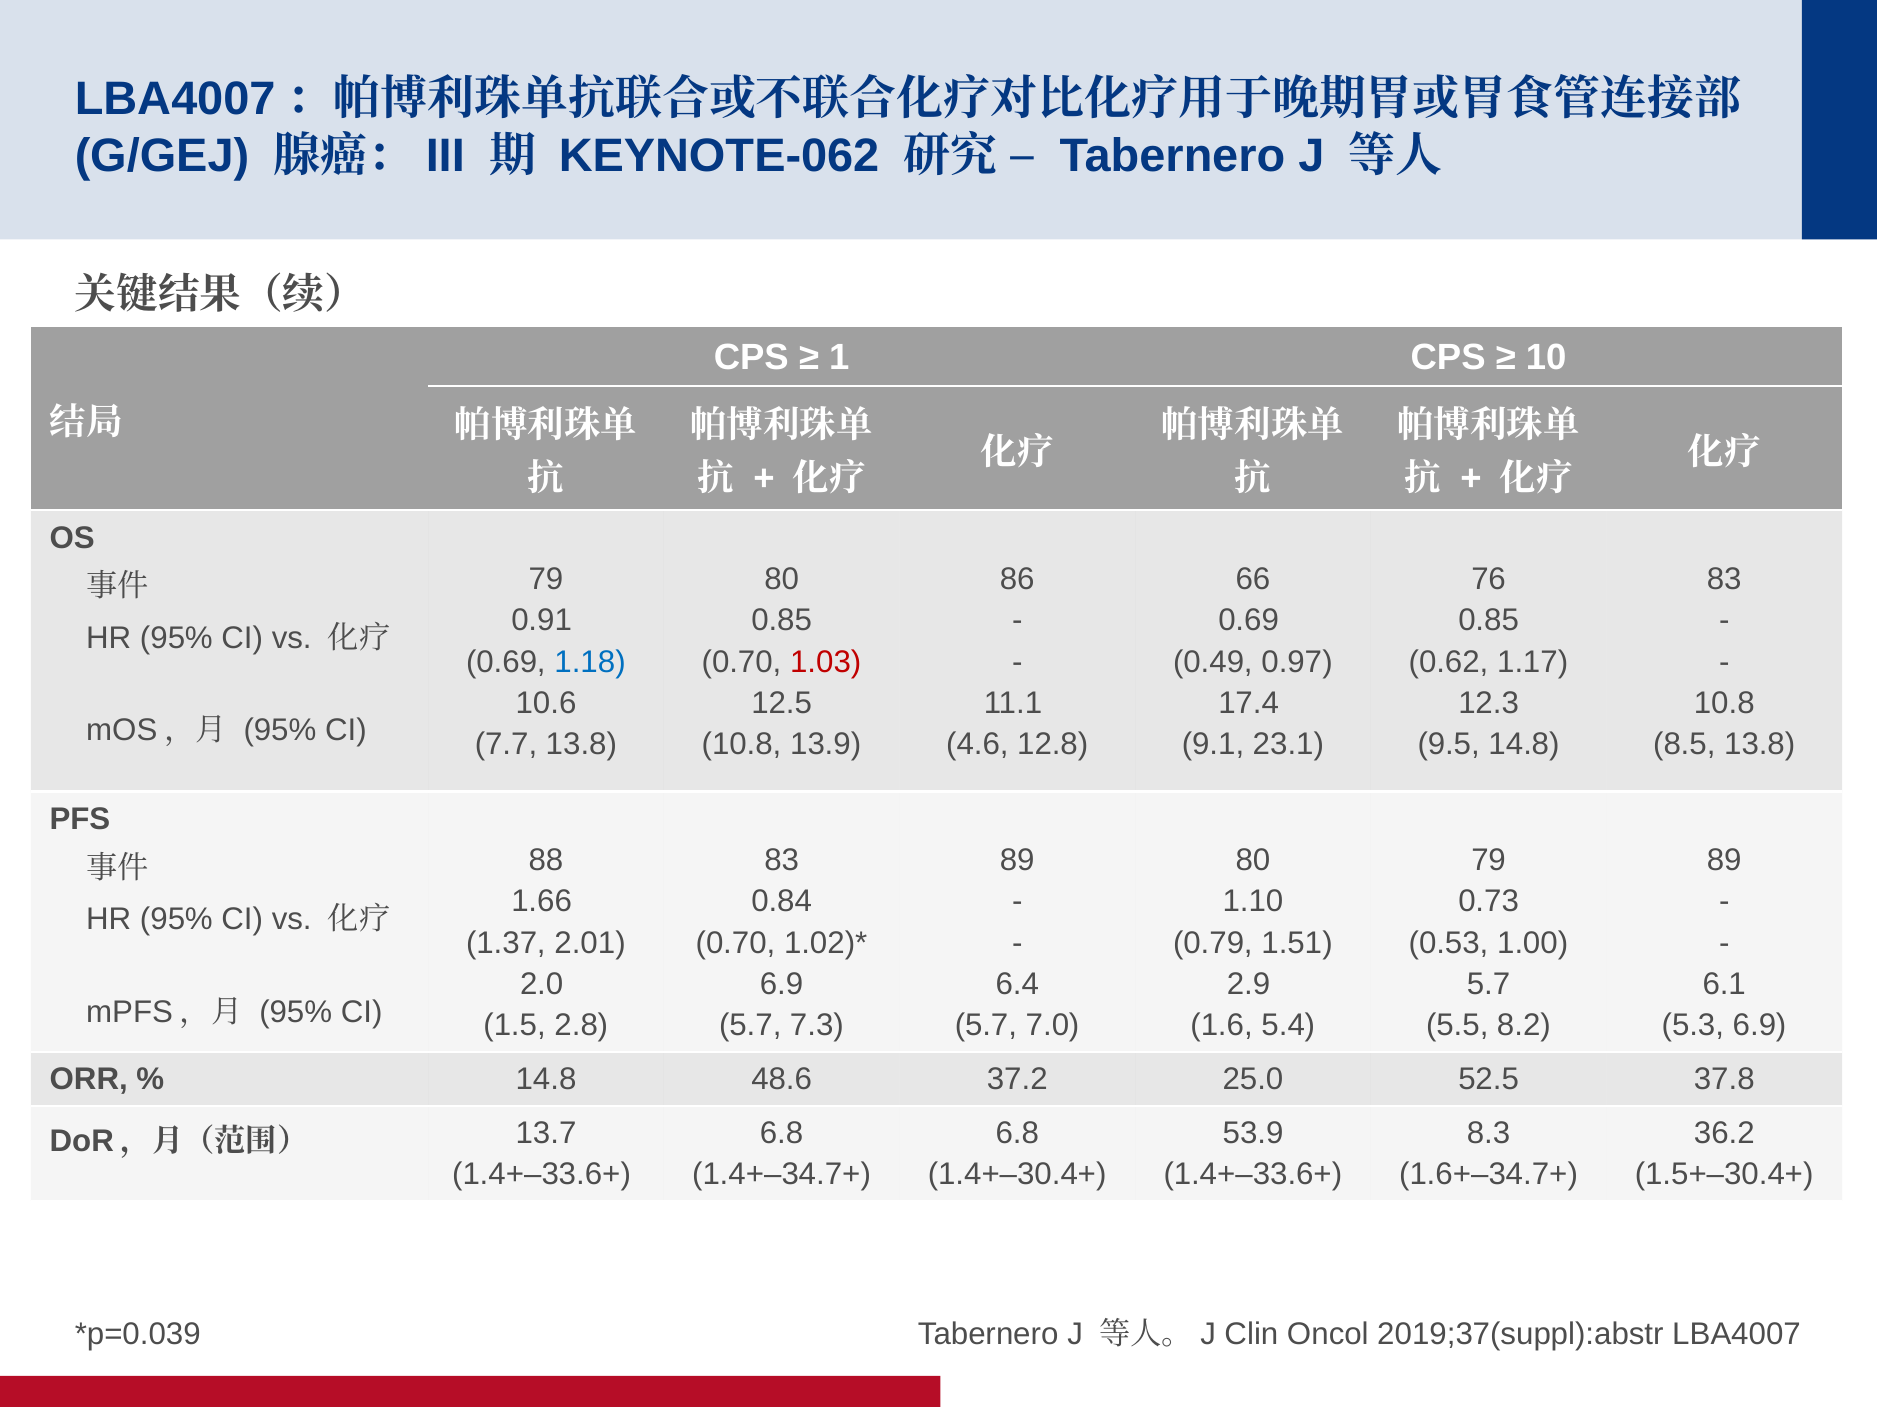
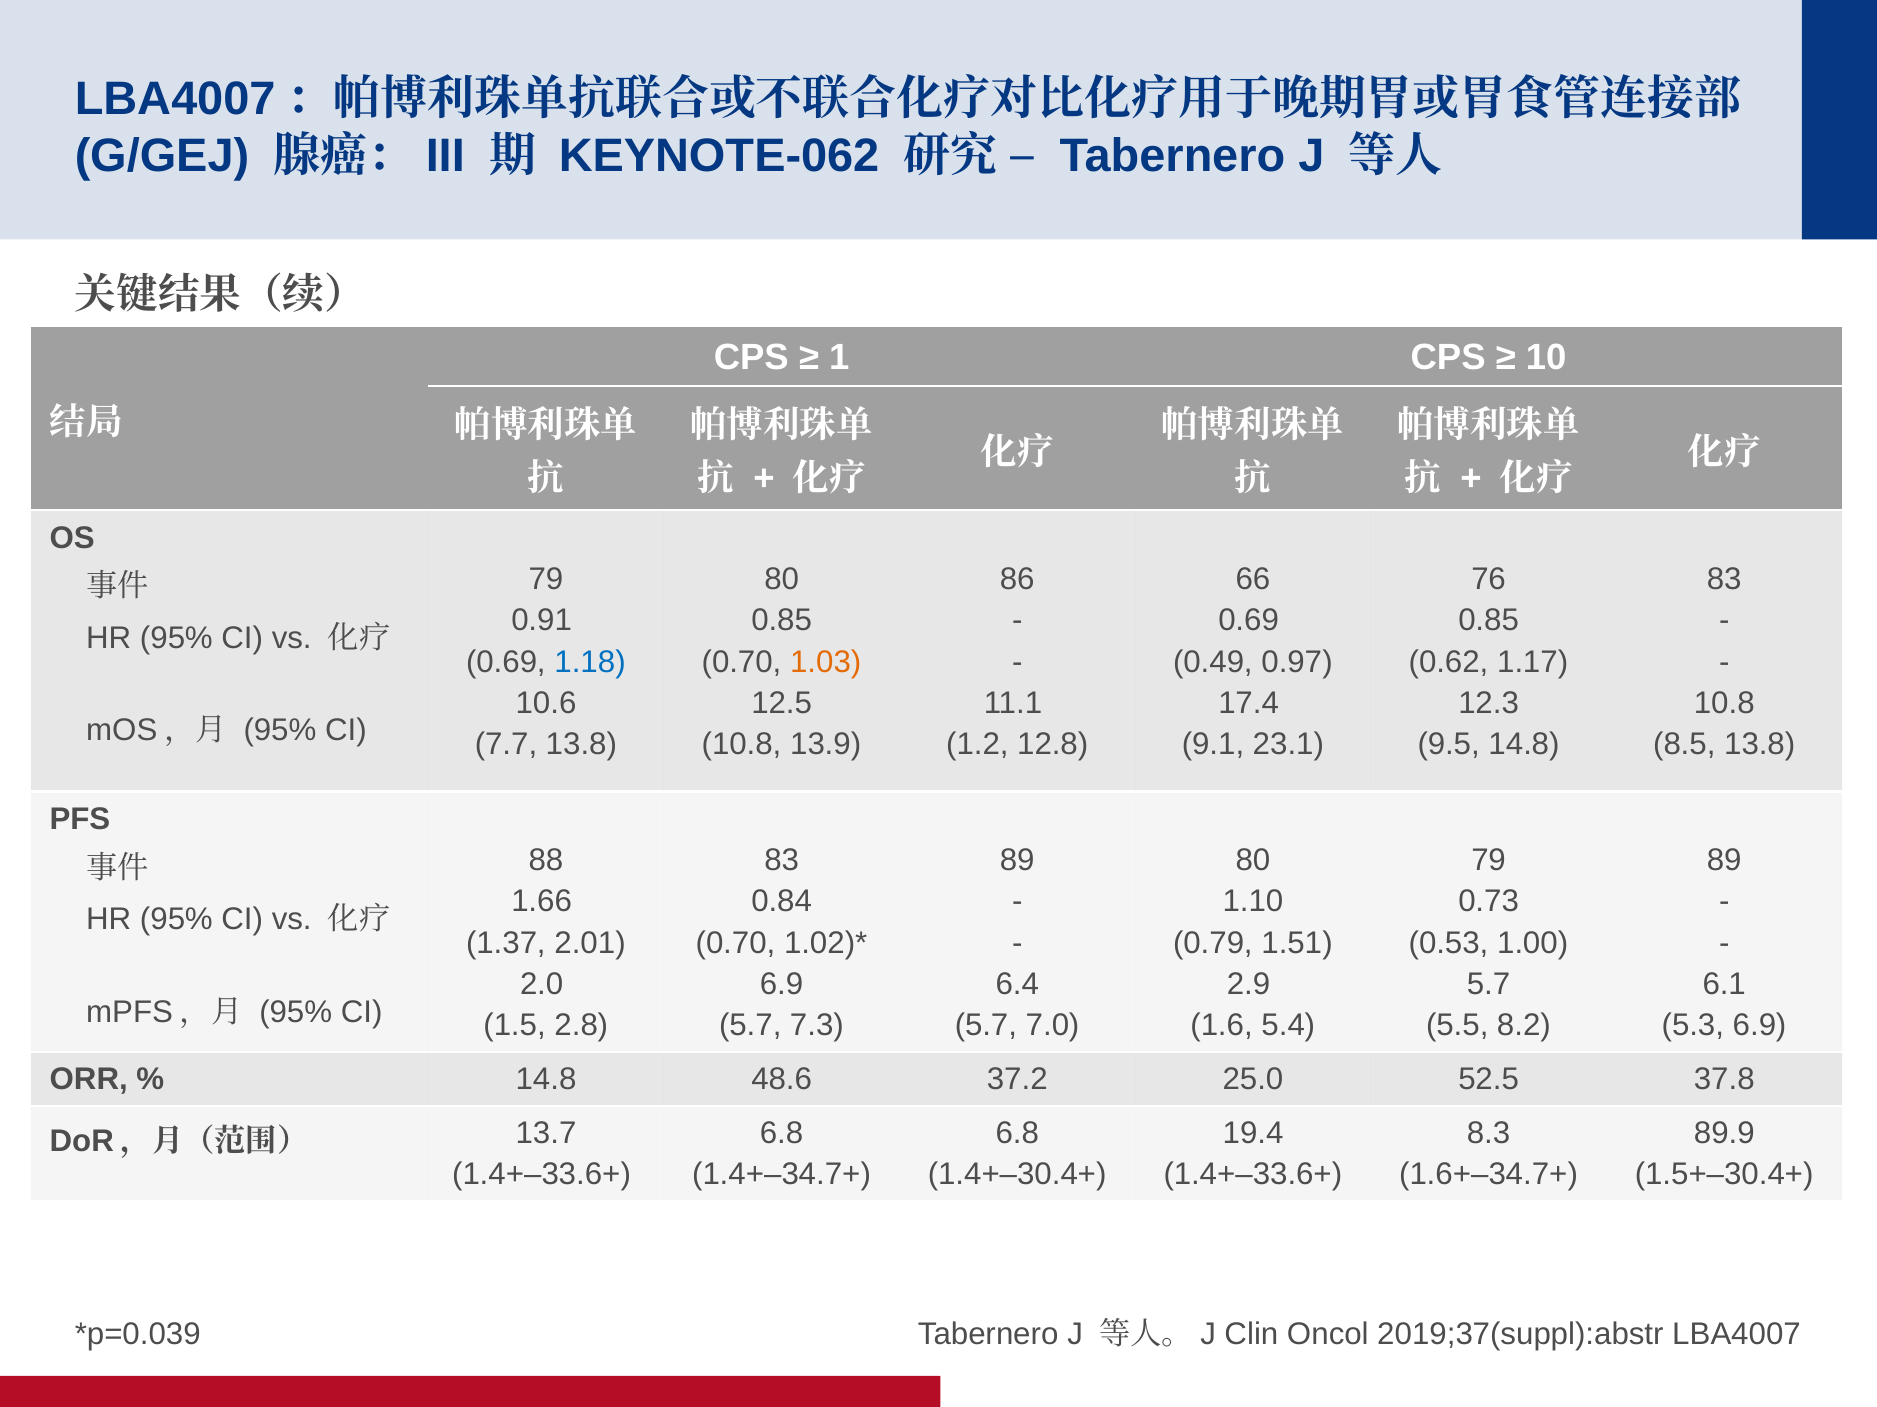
1.03 colour: red -> orange
4.6: 4.6 -> 1.2
53.9: 53.9 -> 19.4
36.2: 36.2 -> 89.9
